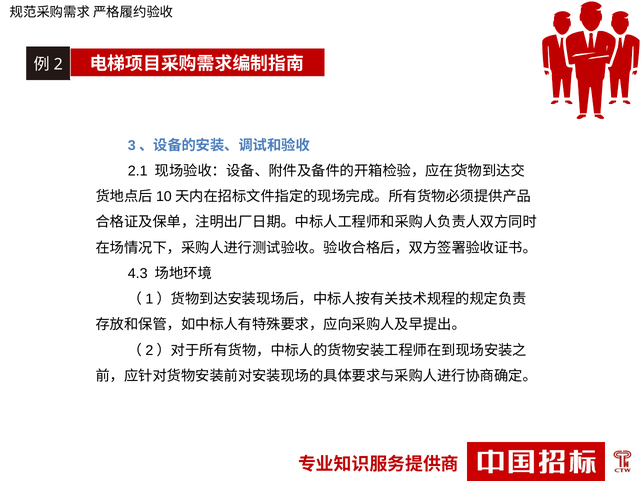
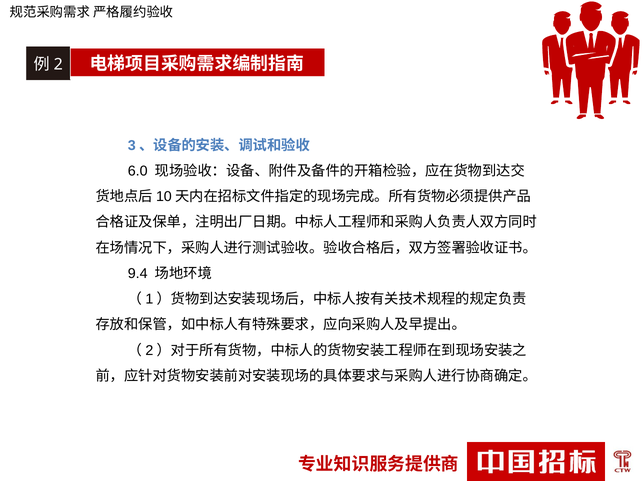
2.1: 2.1 -> 6.0
4.3: 4.3 -> 9.4
